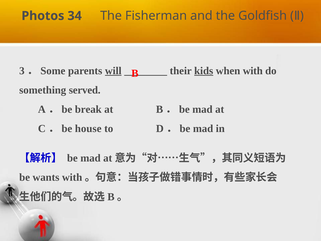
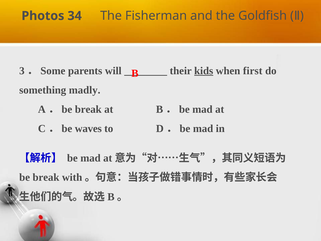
will underline: present -> none
with: with -> first
served: served -> madly
house: house -> waves
be wants: wants -> break
